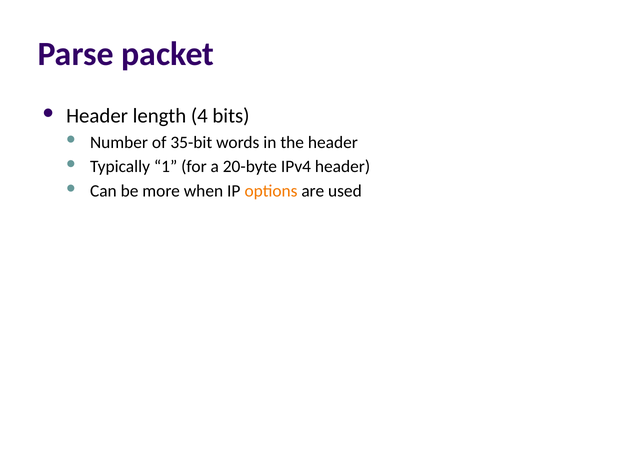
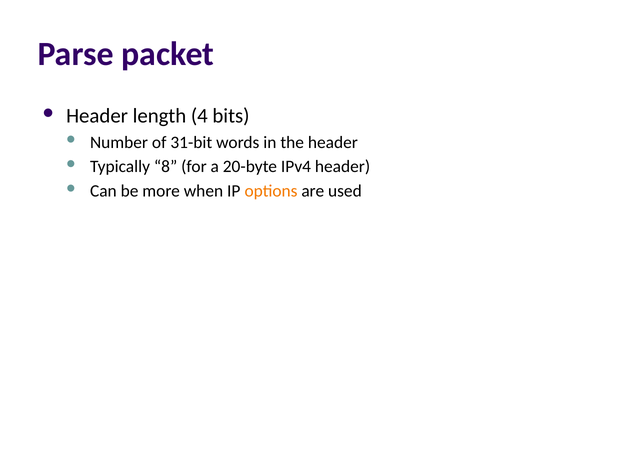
35-bit: 35-bit -> 31-bit
1: 1 -> 8
